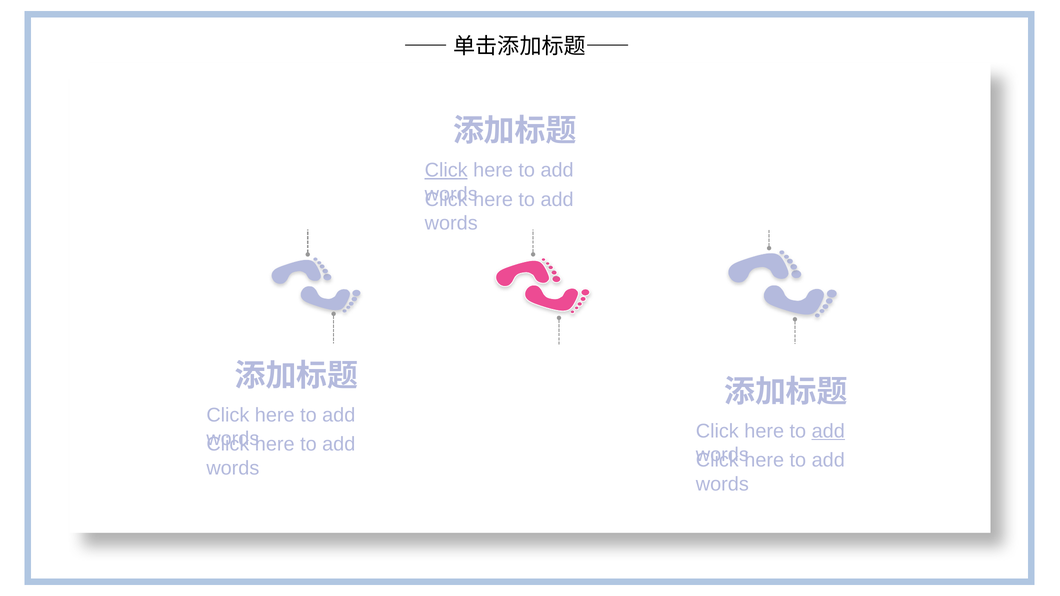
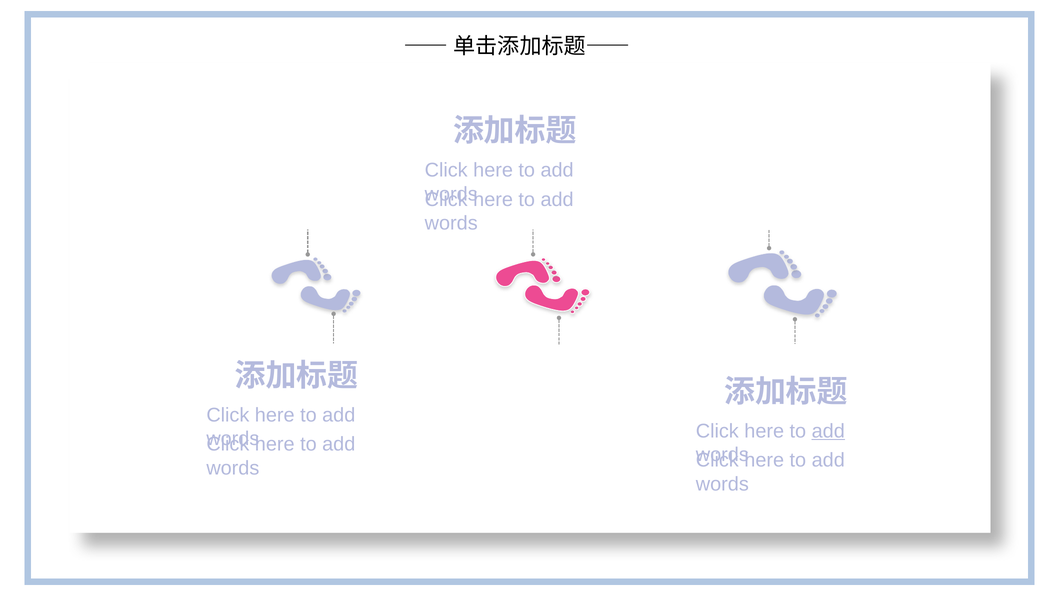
Click at (446, 170) underline: present -> none
